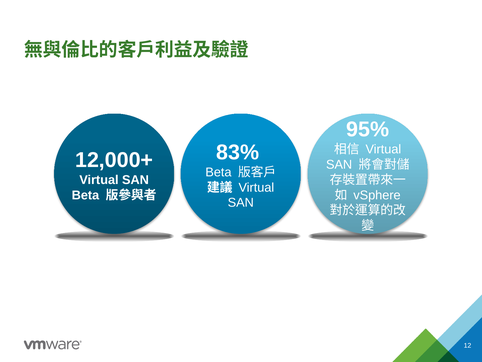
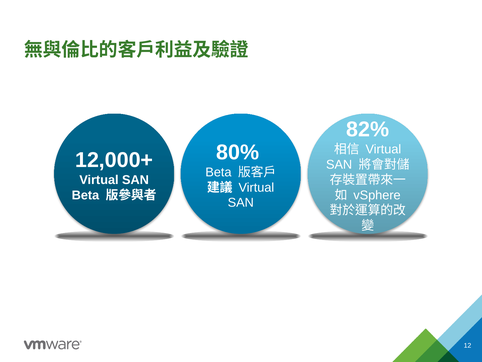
95%: 95% -> 82%
83%: 83% -> 80%
